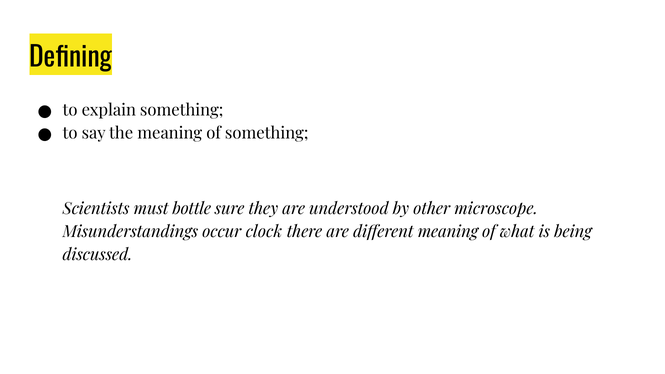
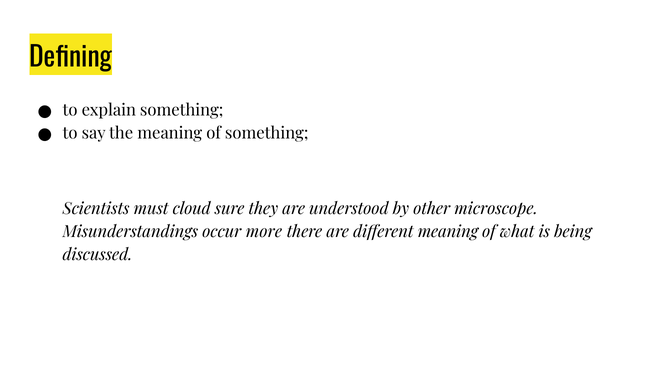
bottle: bottle -> cloud
clock: clock -> more
